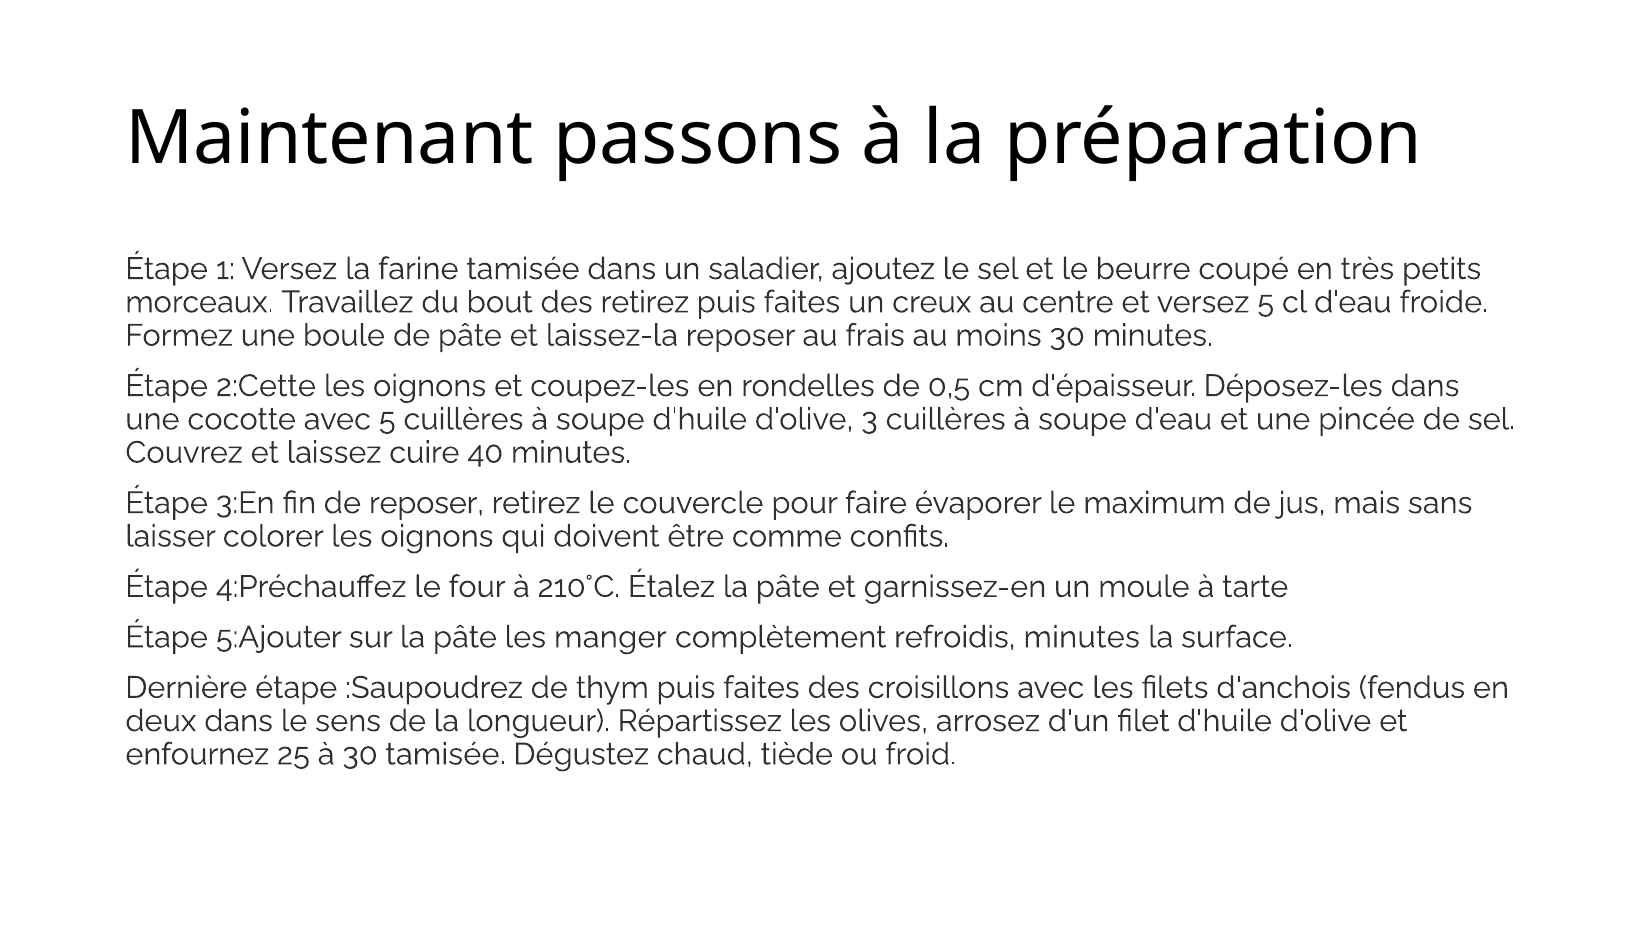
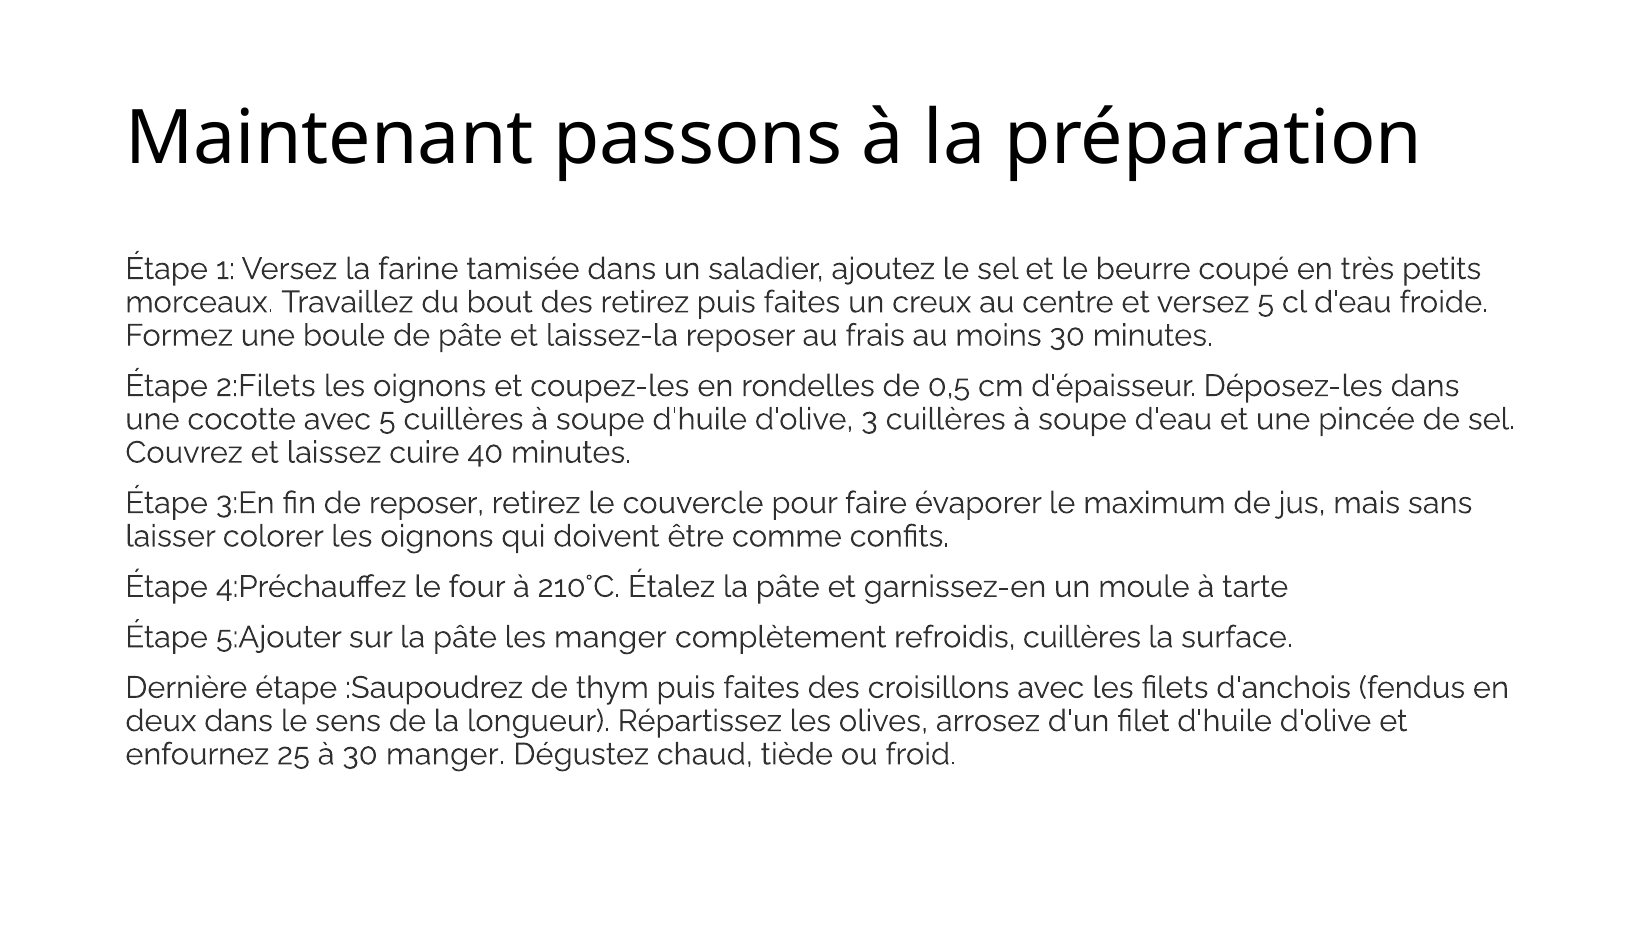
2:Cette: 2:Cette -> 2:Filets
refroidis minutes: minutes -> cuillères
30 tamisée: tamisée -> manger
